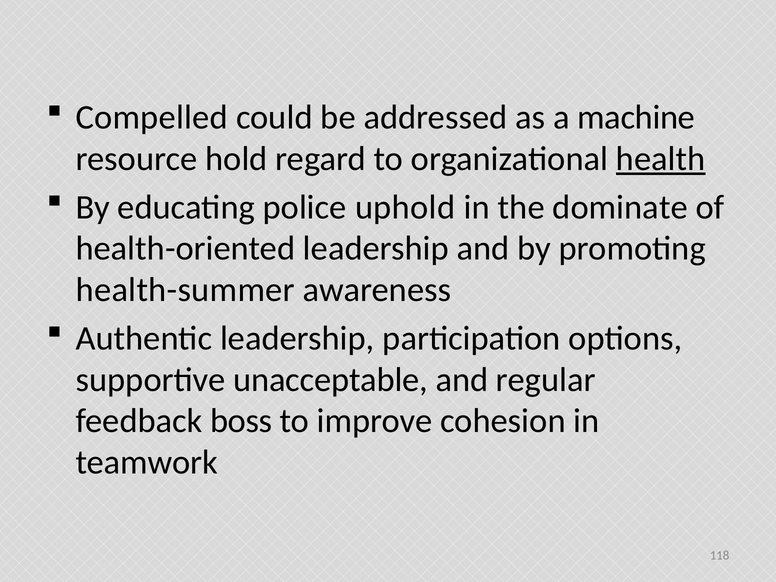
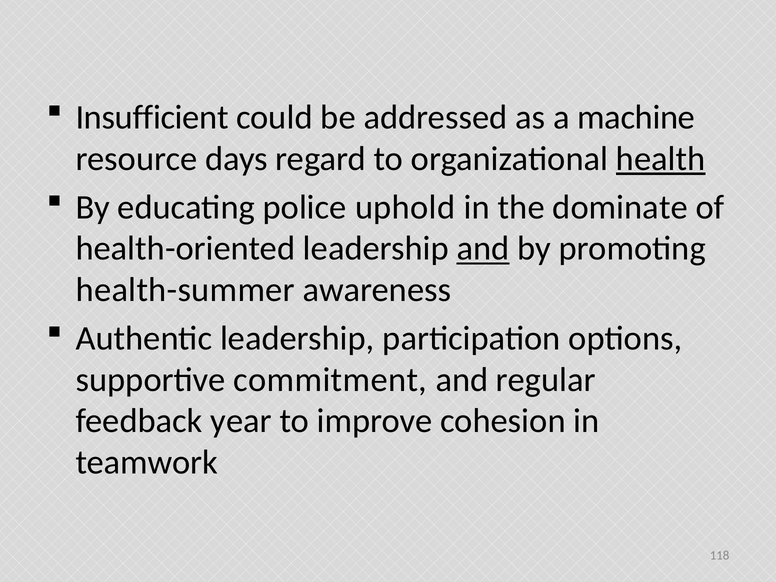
Compelled: Compelled -> Insufficient
hold: hold -> days
and at (483, 249) underline: none -> present
unacceptable: unacceptable -> commitment
boss: boss -> year
